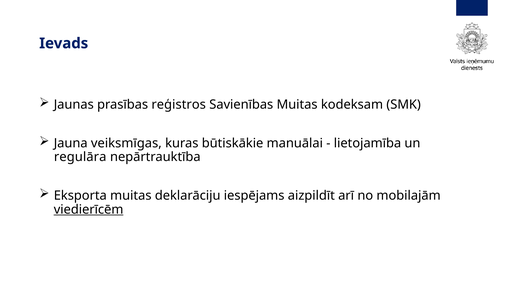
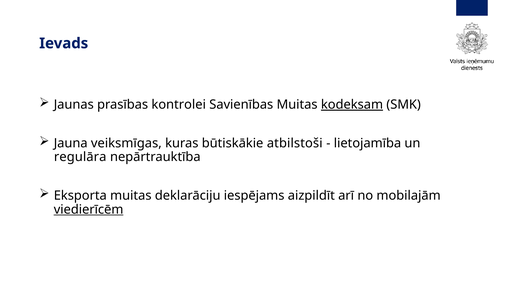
reģistros: reģistros -> kontrolei
kodeksam underline: none -> present
manuālai: manuālai -> atbilstoši
